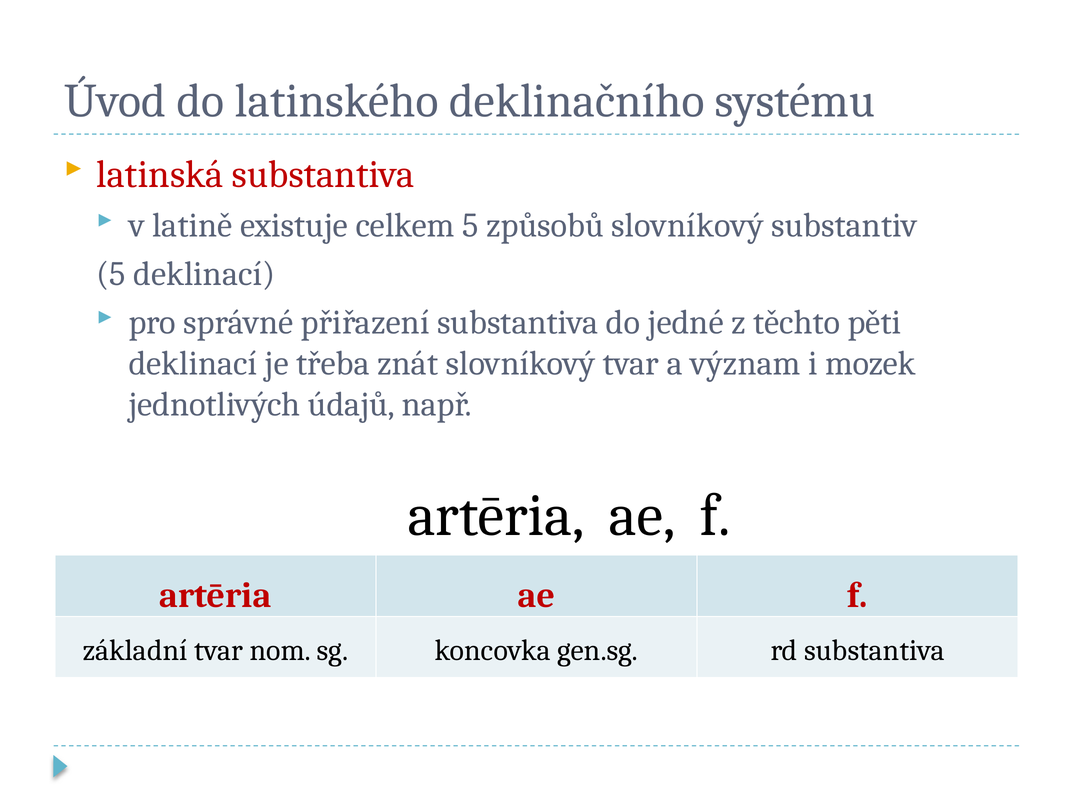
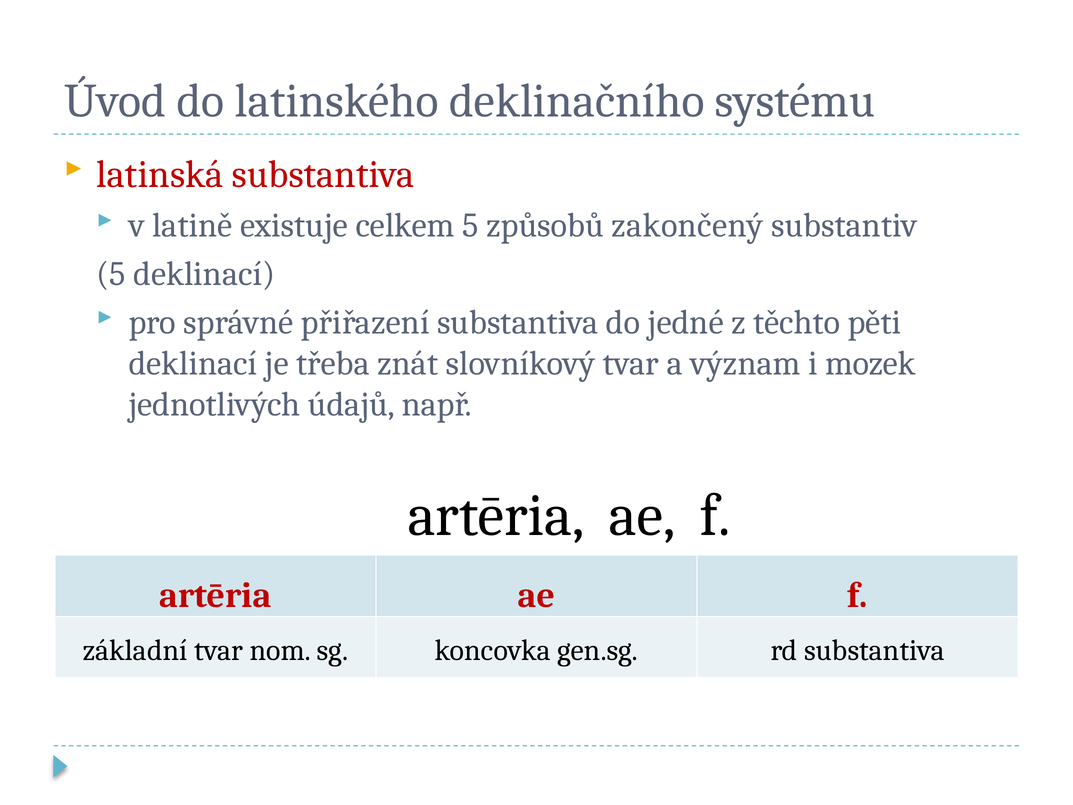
způsobů slovníkový: slovníkový -> zakončený
